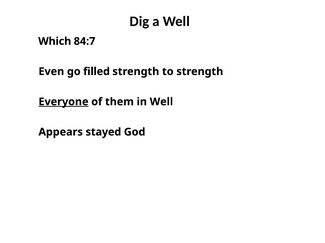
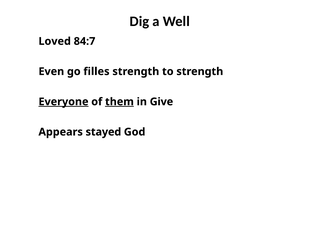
Which: Which -> Loved
filled: filled -> filles
them underline: none -> present
in Well: Well -> Give
